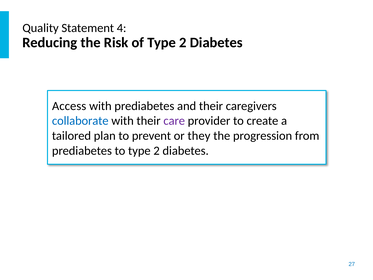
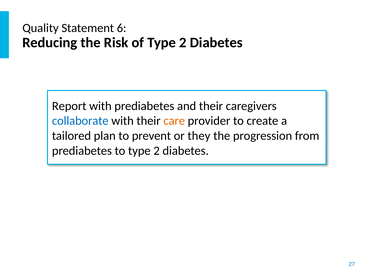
4: 4 -> 6
Access: Access -> Report
care colour: purple -> orange
